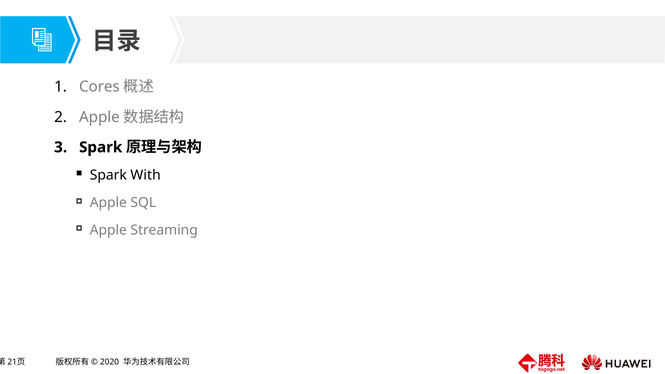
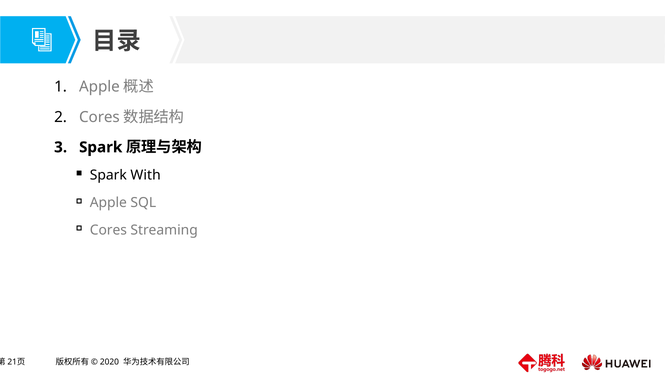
Cores at (99, 87): Cores -> Apple
Apple at (99, 117): Apple -> Cores
Apple at (108, 230): Apple -> Cores
